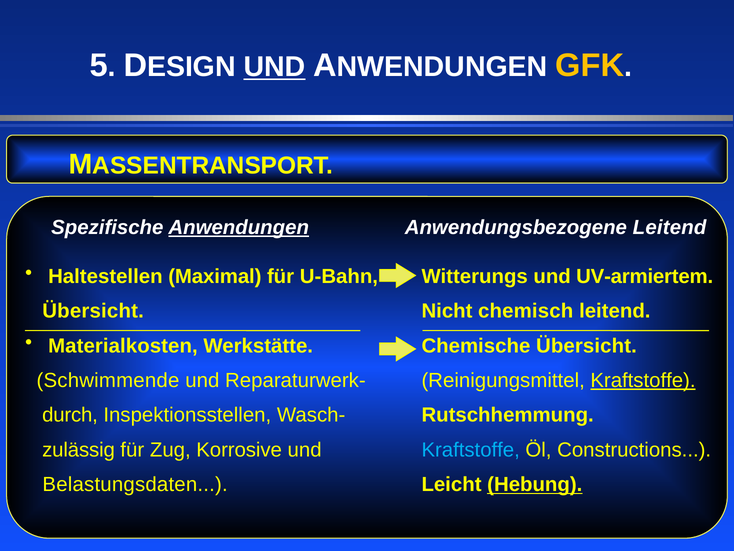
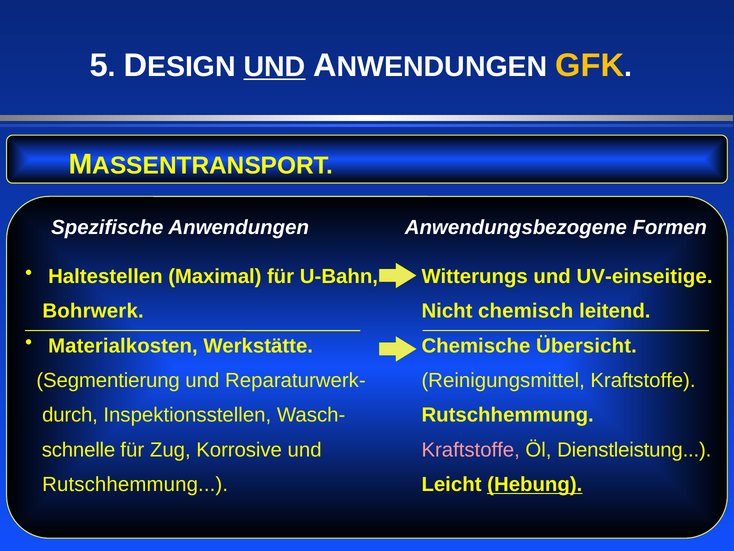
Anwendungen underline: present -> none
Anwendungsbezogene Leitend: Leitend -> Formen
UV-armiertem: UV-armiertem -> UV-einseitige
Übersicht at (93, 311): Übersicht -> Bohrwerk
Schwimmende: Schwimmende -> Segmentierung
Kraftstoffe at (643, 380) underline: present -> none
zulässig: zulässig -> schnelle
Kraftstoffe at (471, 450) colour: light blue -> pink
Constructions: Constructions -> Dienstleistung
Belastungsdaten at (135, 484): Belastungsdaten -> Rutschhemmung
